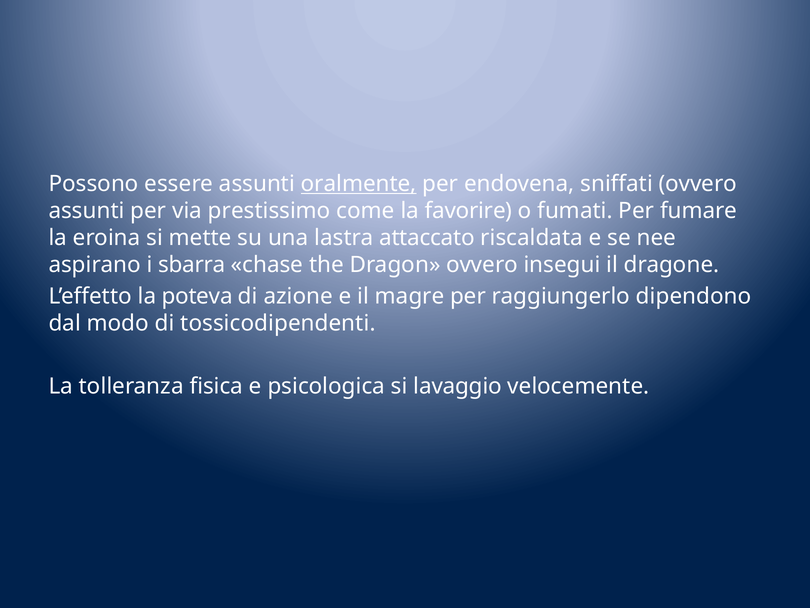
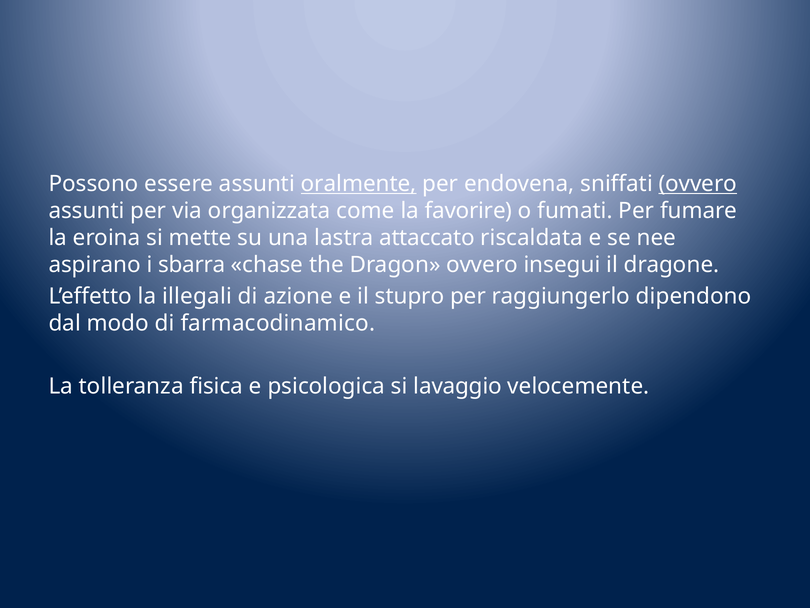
ovvero at (698, 184) underline: none -> present
prestissimo: prestissimo -> organizzata
poteva: poteva -> illegali
magre: magre -> stupro
tossicodipendenti: tossicodipendenti -> farmacodinamico
